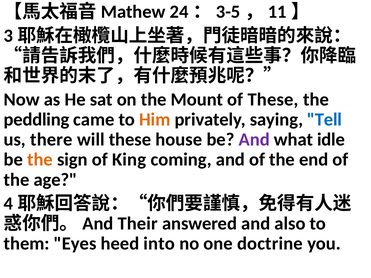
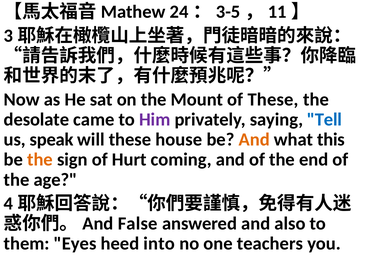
peddling: peddling -> desolate
Him colour: orange -> purple
there: there -> speak
And at (254, 140) colour: purple -> orange
idle: idle -> this
King: King -> Hurt
Their: Their -> False
doctrine: doctrine -> teachers
